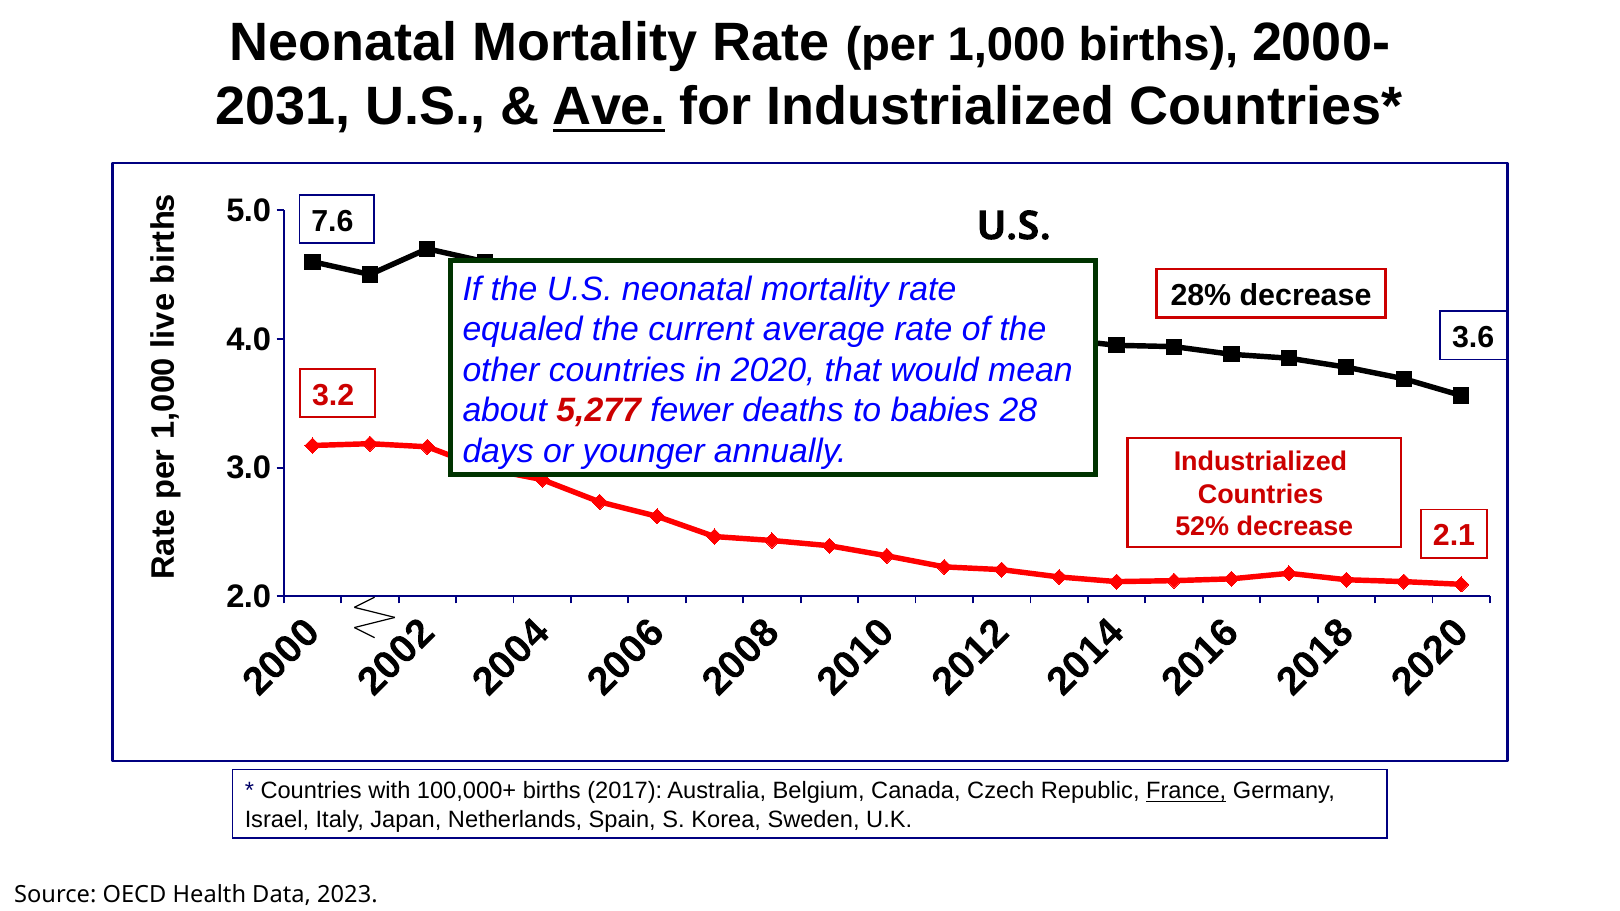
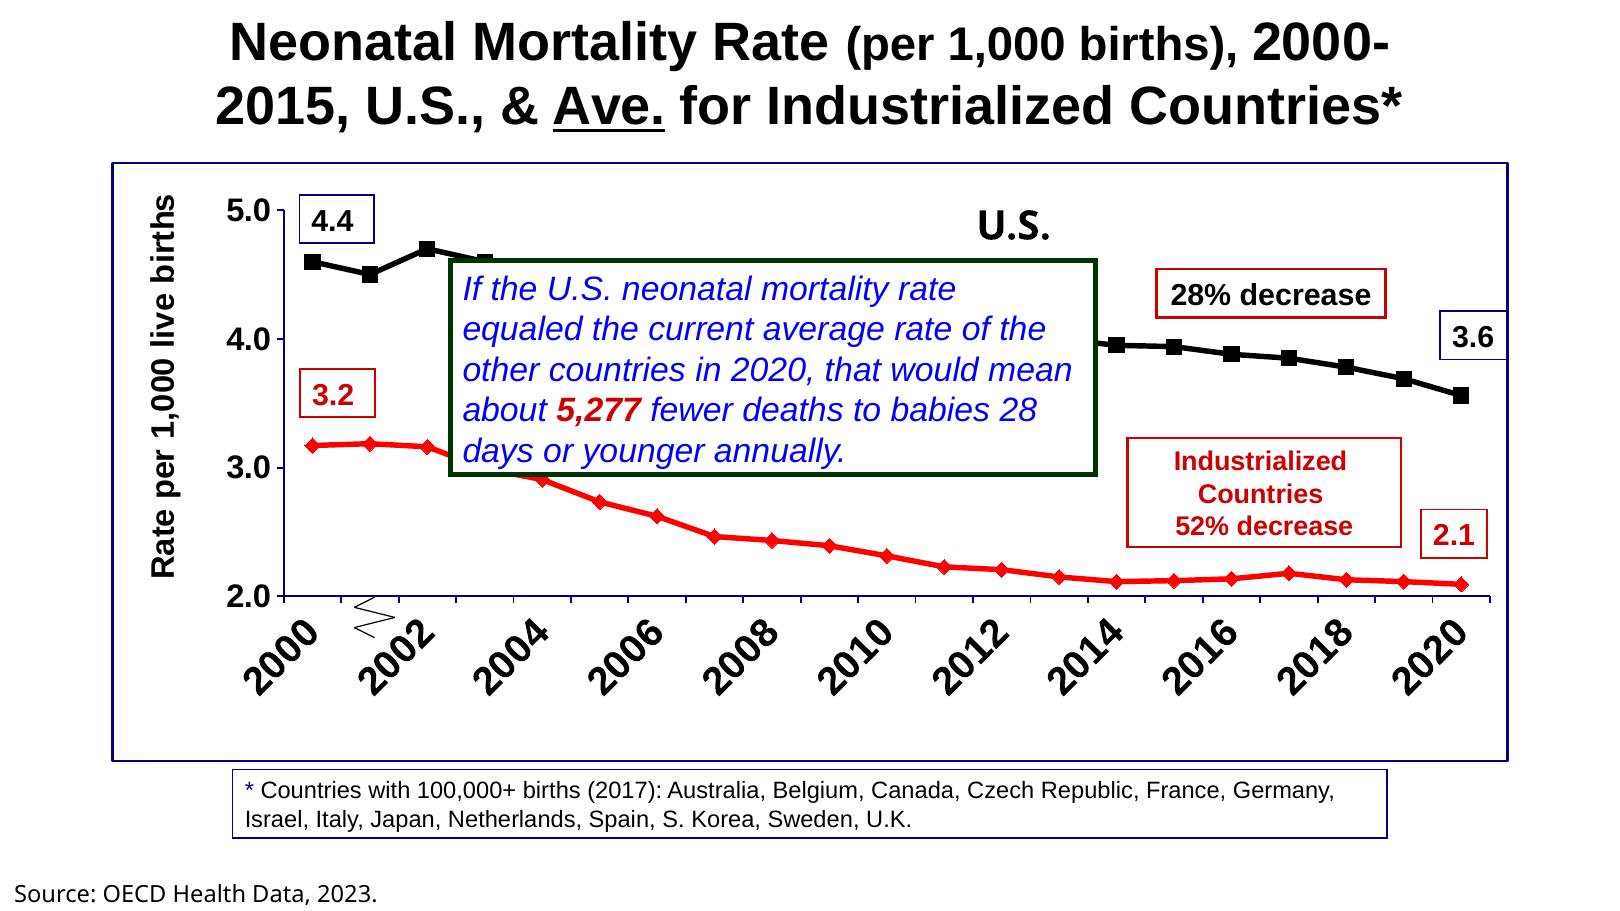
2031: 2031 -> 2015
7.6: 7.6 -> 4.4
France underline: present -> none
